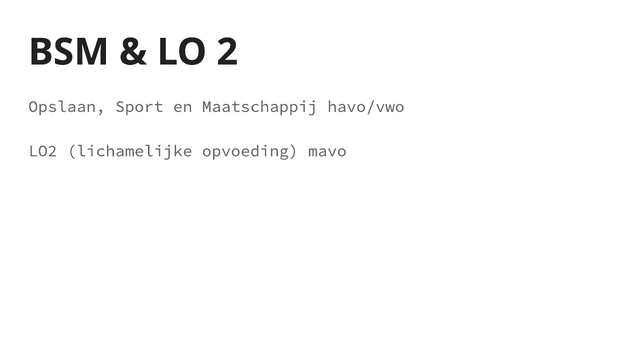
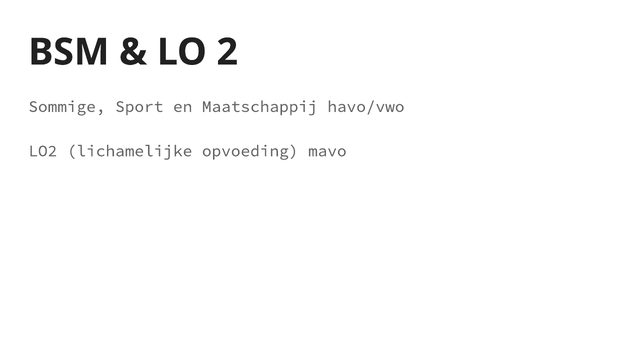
Opslaan: Opslaan -> Sommige
